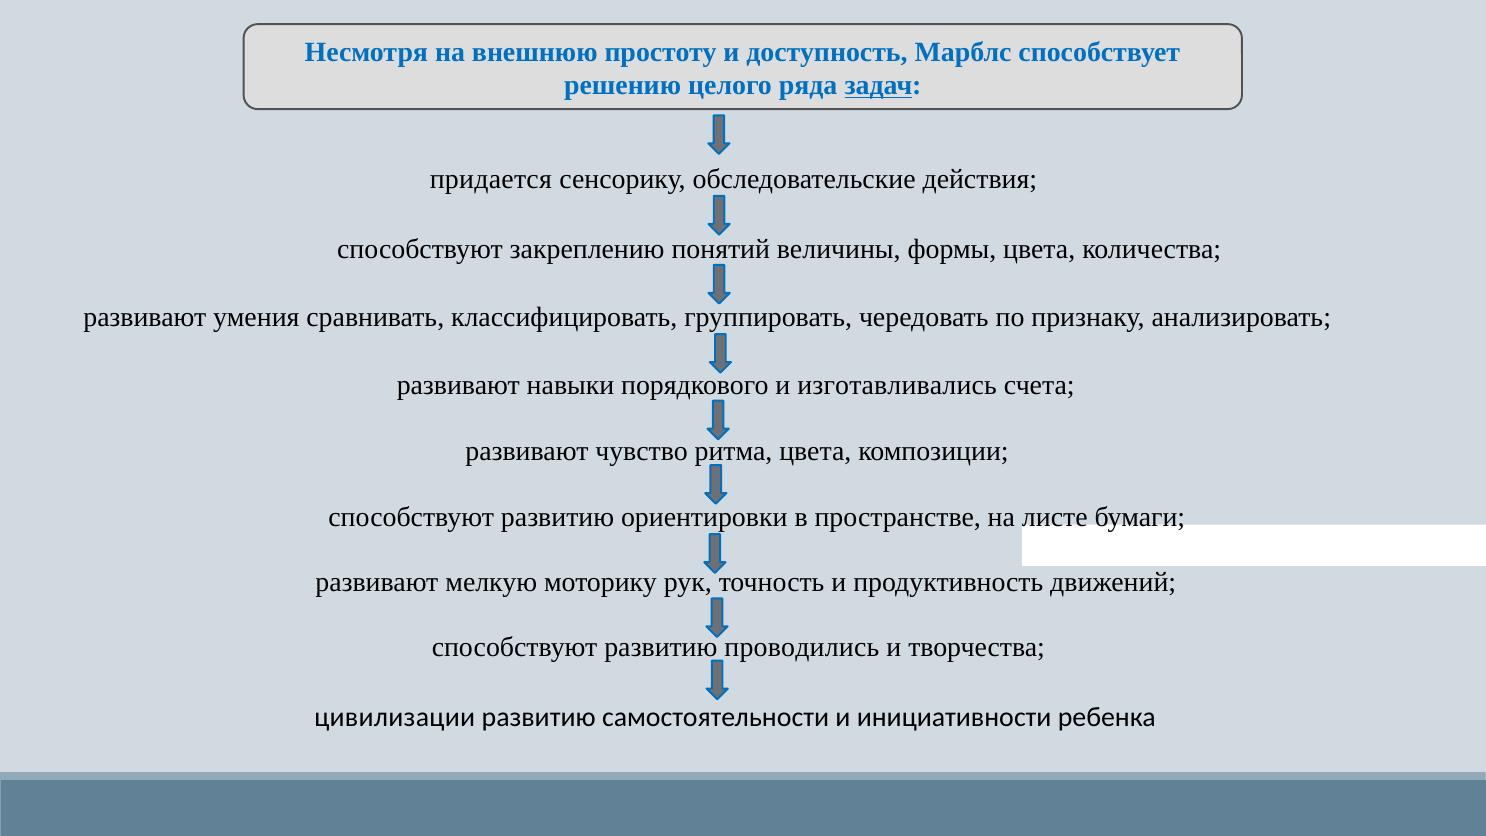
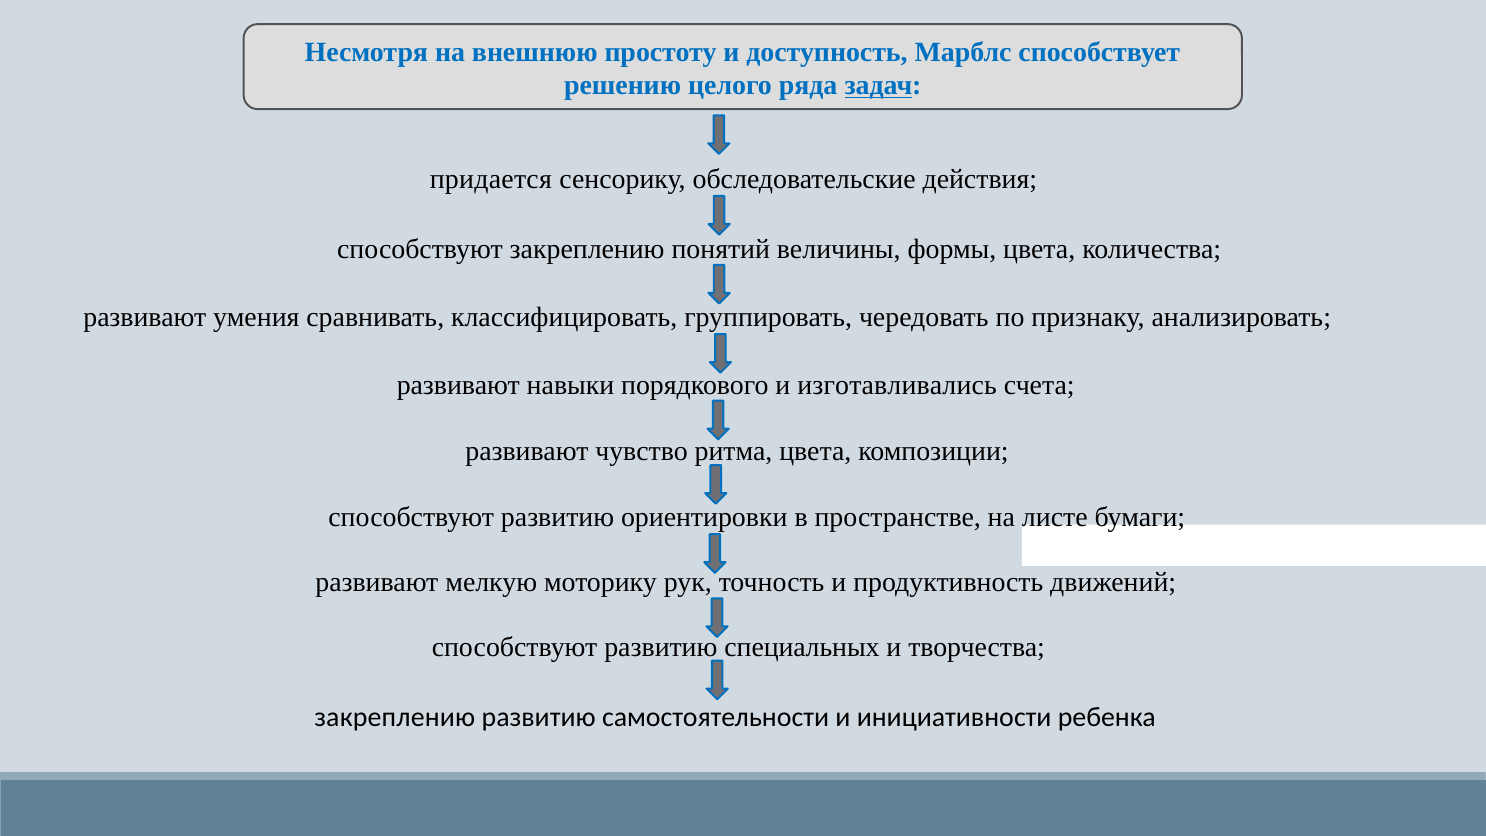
проводились: проводились -> специальных
цивилизации at (395, 717): цивилизации -> закреплению
